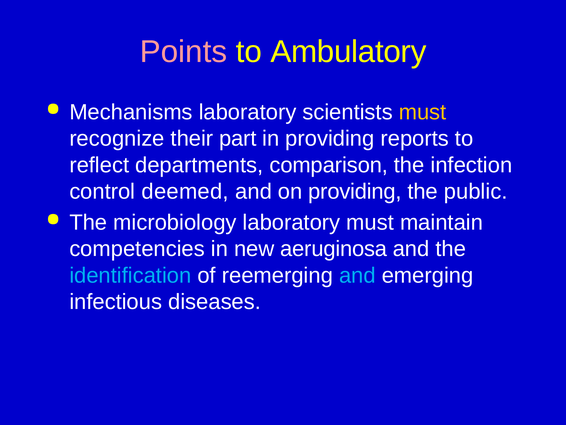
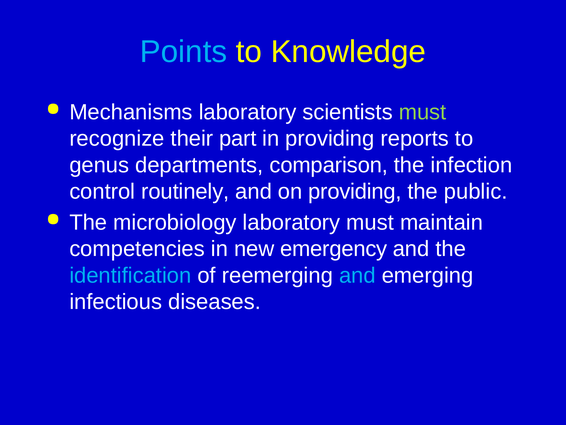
Points colour: pink -> light blue
Ambulatory: Ambulatory -> Knowledge
must at (423, 112) colour: yellow -> light green
reflect: reflect -> genus
deemed: deemed -> routinely
aeruginosa: aeruginosa -> emergency
